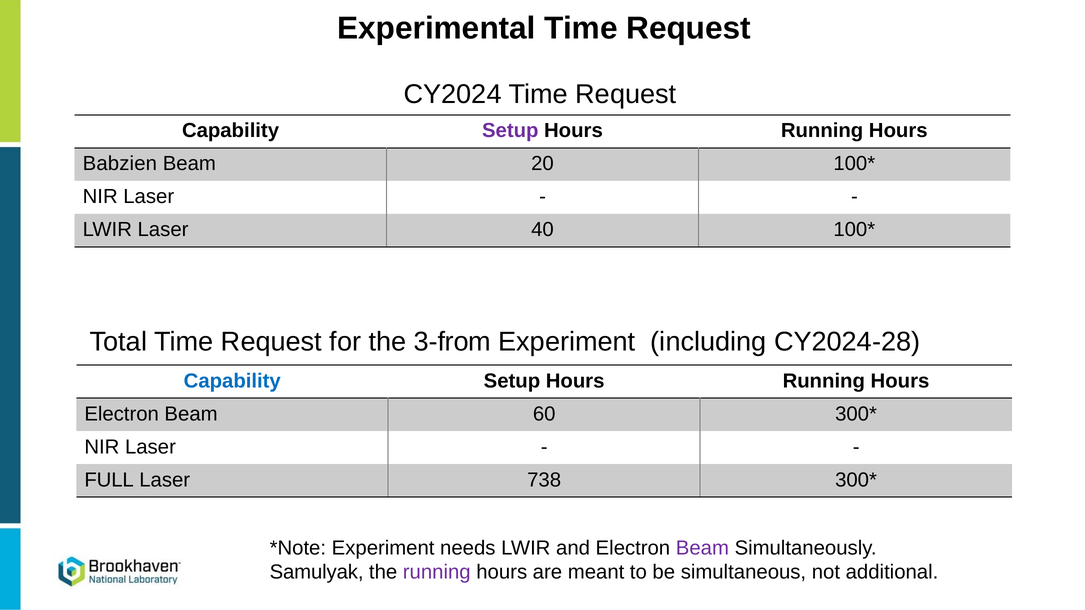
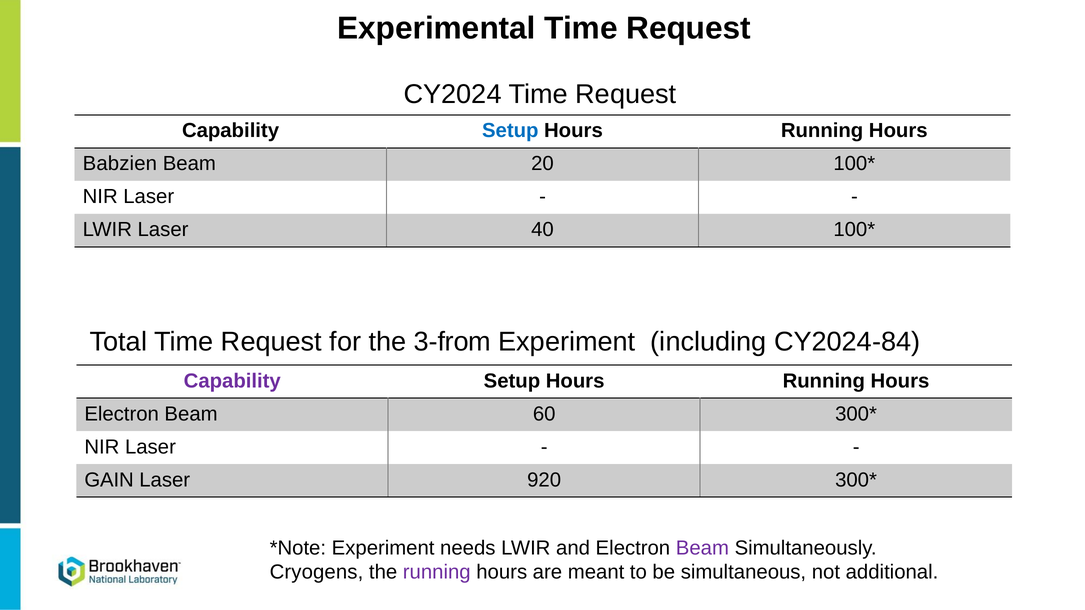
Setup at (510, 131) colour: purple -> blue
CY2024-28: CY2024-28 -> CY2024-84
Capability at (232, 381) colour: blue -> purple
FULL: FULL -> GAIN
738: 738 -> 920
Samulyak: Samulyak -> Cryogens
